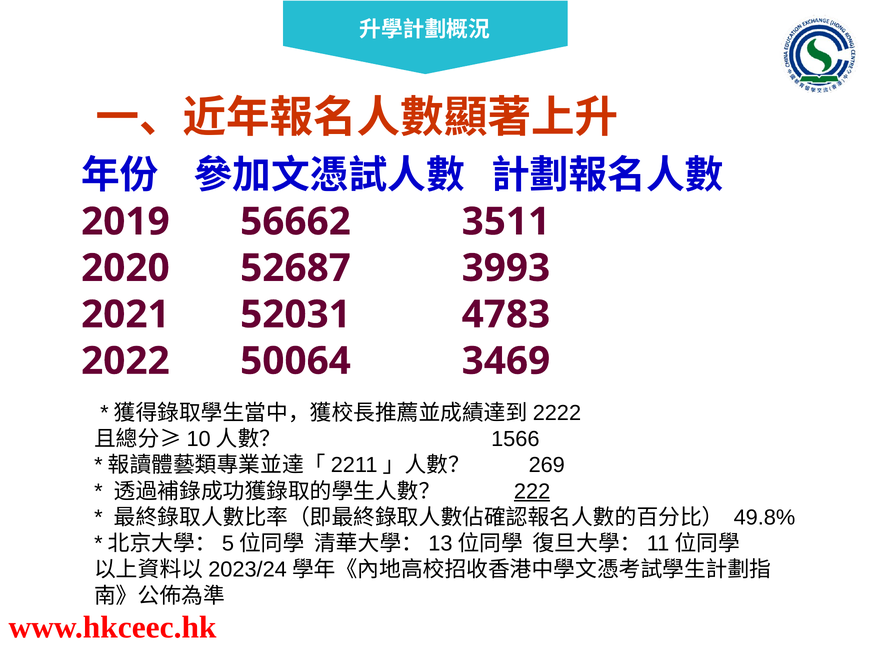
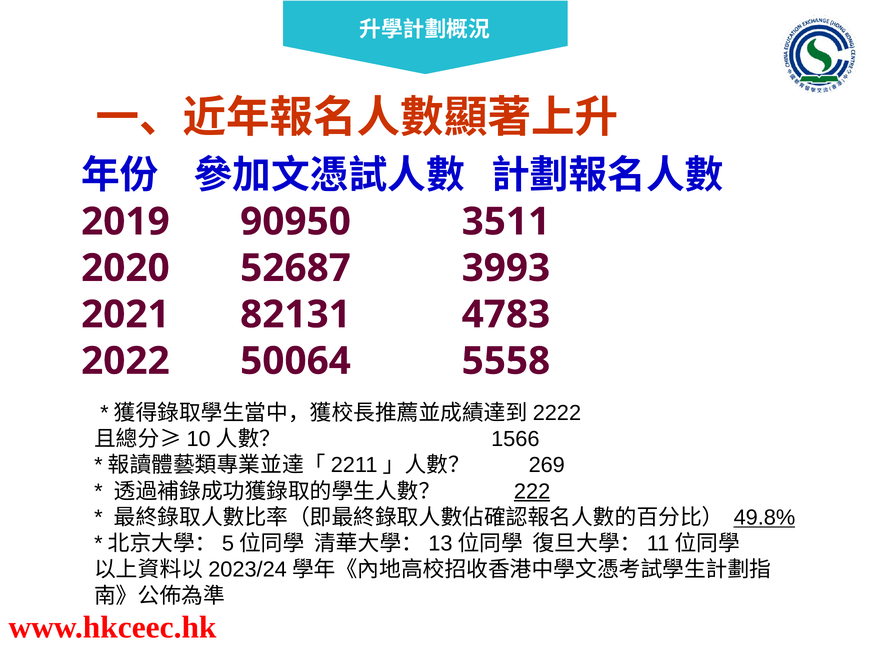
56662: 56662 -> 90950
52031: 52031 -> 82131
3469: 3469 -> 5558
49.8% underline: none -> present
